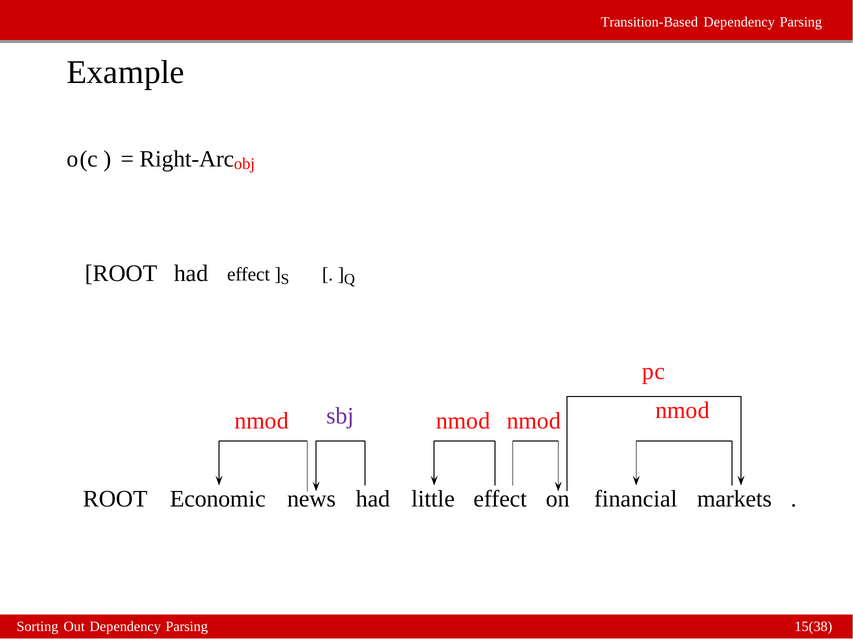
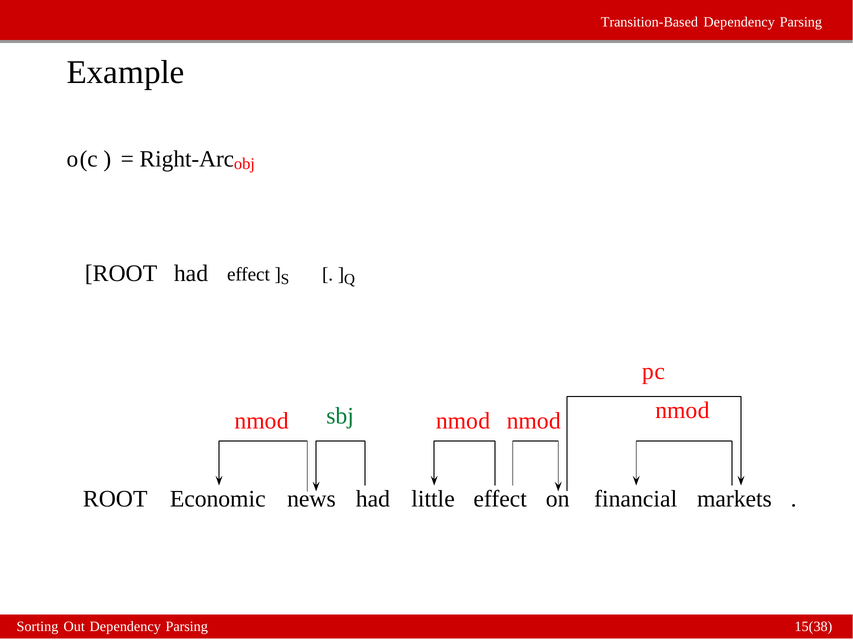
sbj colour: purple -> green
